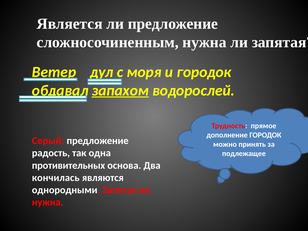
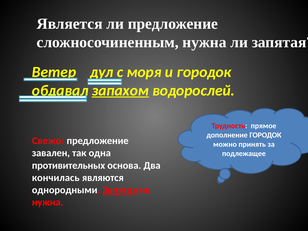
Серый: Серый -> Свежо
радость: радость -> завален
Запятая at (120, 190) underline: none -> present
